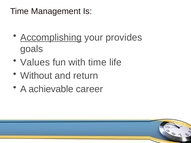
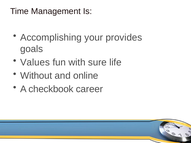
Accomplishing underline: present -> none
with time: time -> sure
return: return -> online
achievable: achievable -> checkbook
